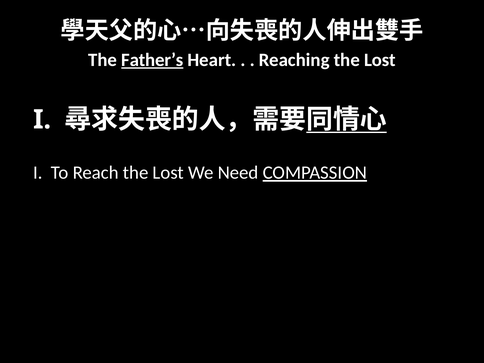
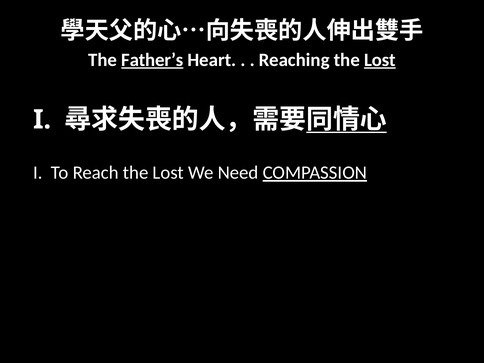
Lost at (380, 60) underline: none -> present
